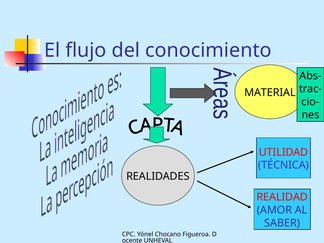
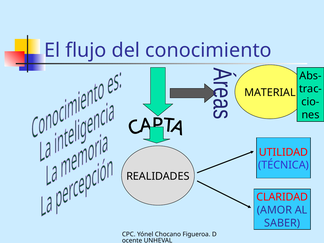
REALIDAD: REALIDAD -> CLARIDAD
